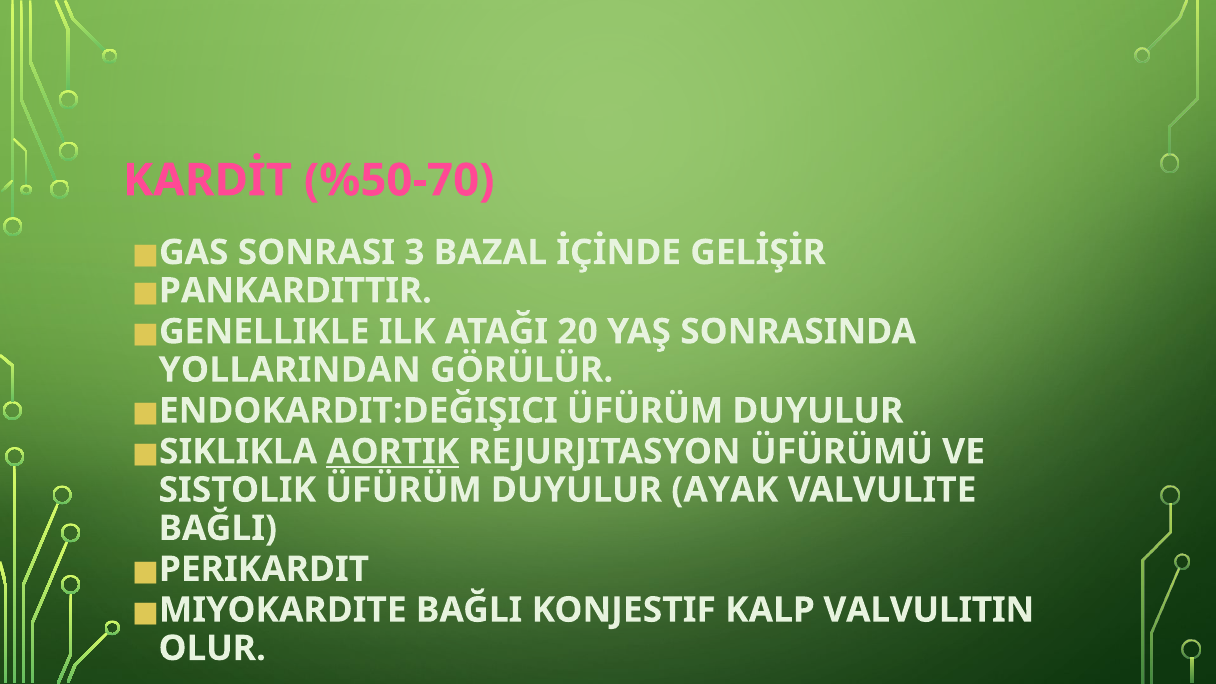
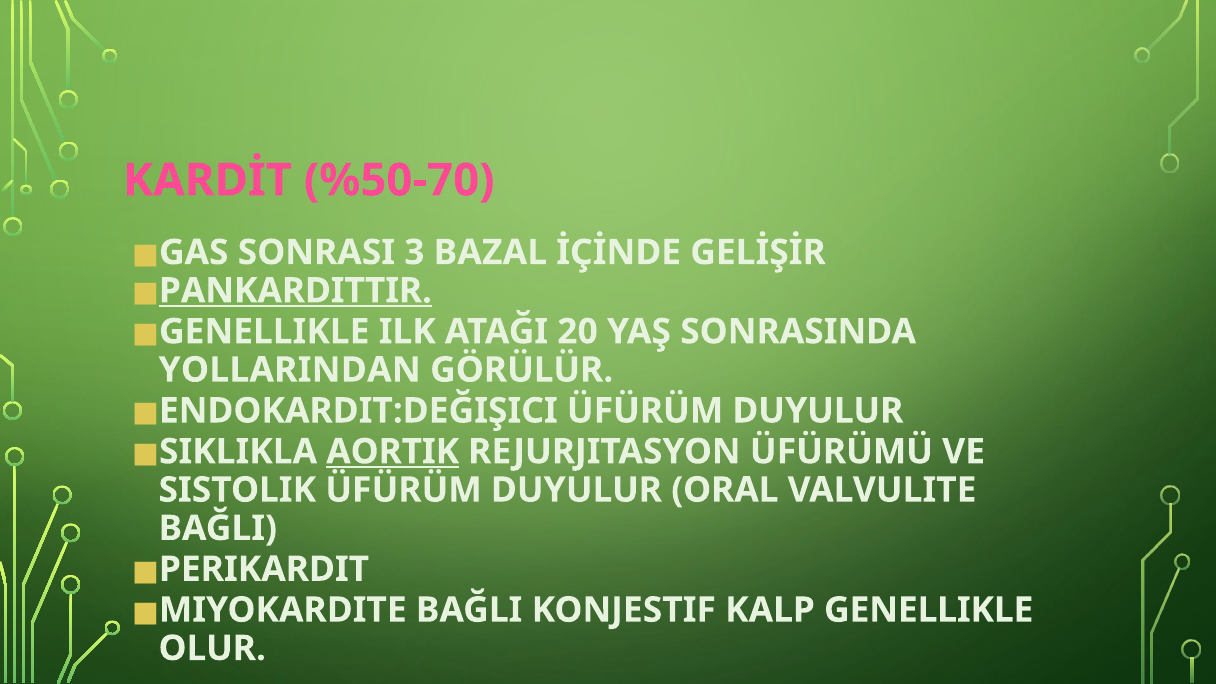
PANKARDITTIR underline: none -> present
AYAK: AYAK -> ORAL
KALP VALVULITIN: VALVULITIN -> GENELLIKLE
